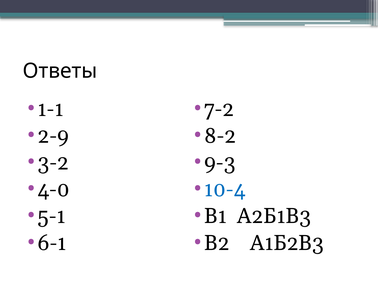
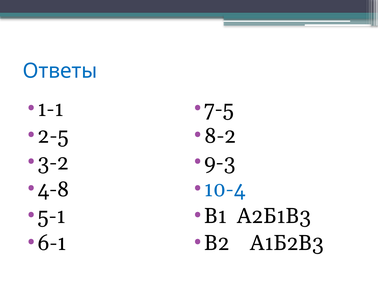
Ответы colour: black -> blue
7-2: 7-2 -> 7-5
2-9: 2-9 -> 2-5
4-0: 4-0 -> 4-8
